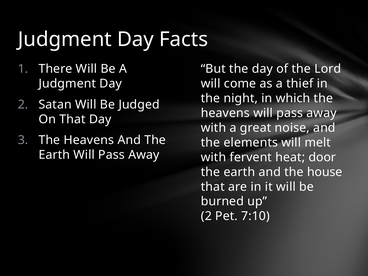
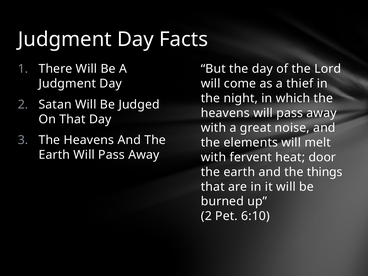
house: house -> things
7:10: 7:10 -> 6:10
